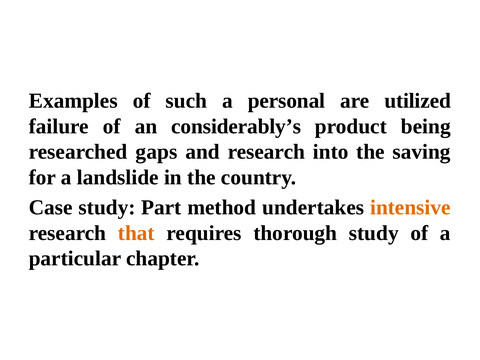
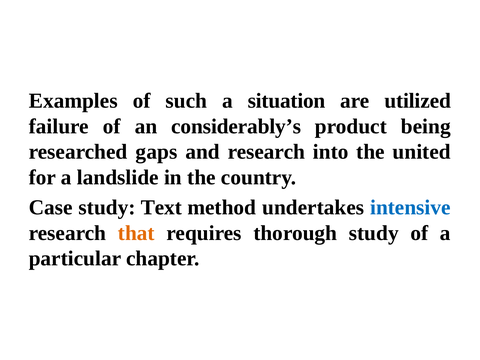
personal: personal -> situation
saving: saving -> united
Part: Part -> Text
intensive colour: orange -> blue
